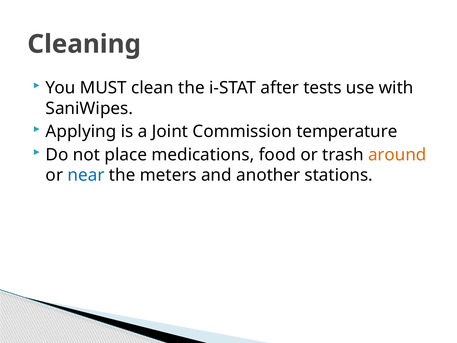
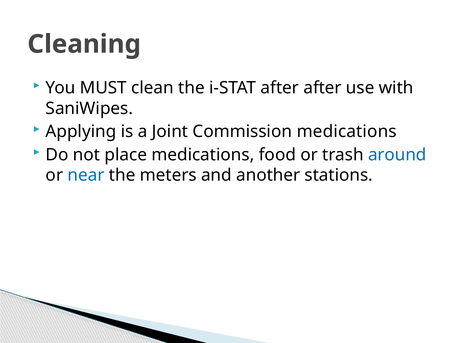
after tests: tests -> after
Commission temperature: temperature -> medications
around colour: orange -> blue
